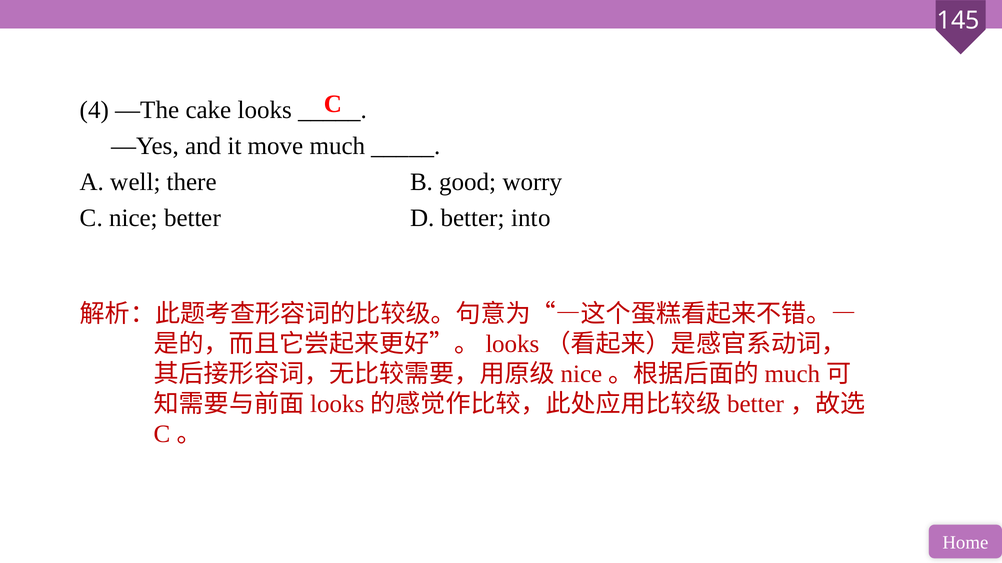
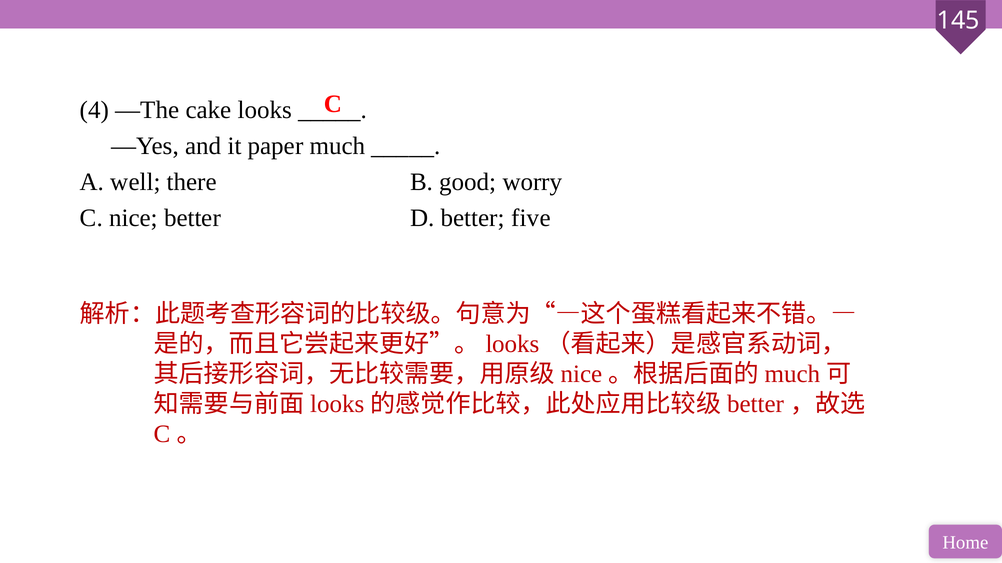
move: move -> paper
into: into -> five
